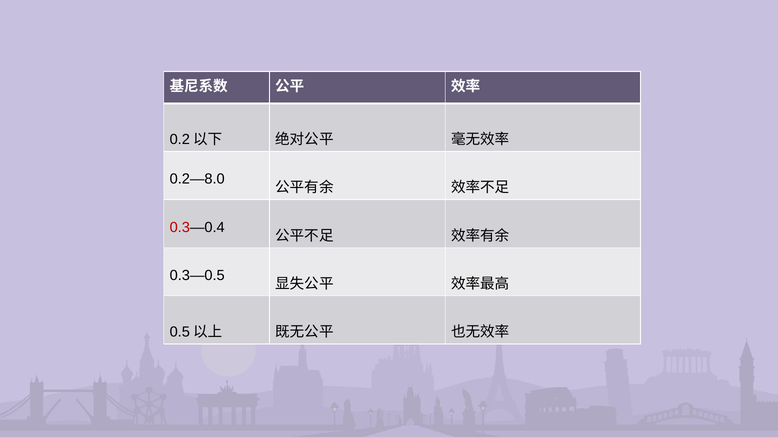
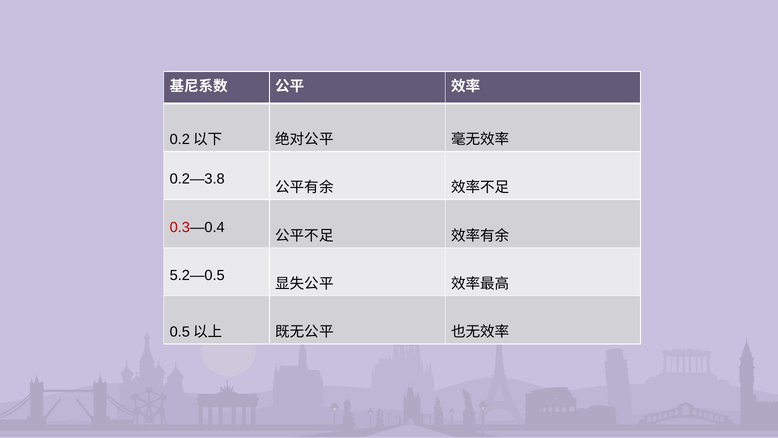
0.2—8.0: 0.2—8.0 -> 0.2—3.8
0.3—0.5: 0.3—0.5 -> 5.2—0.5
